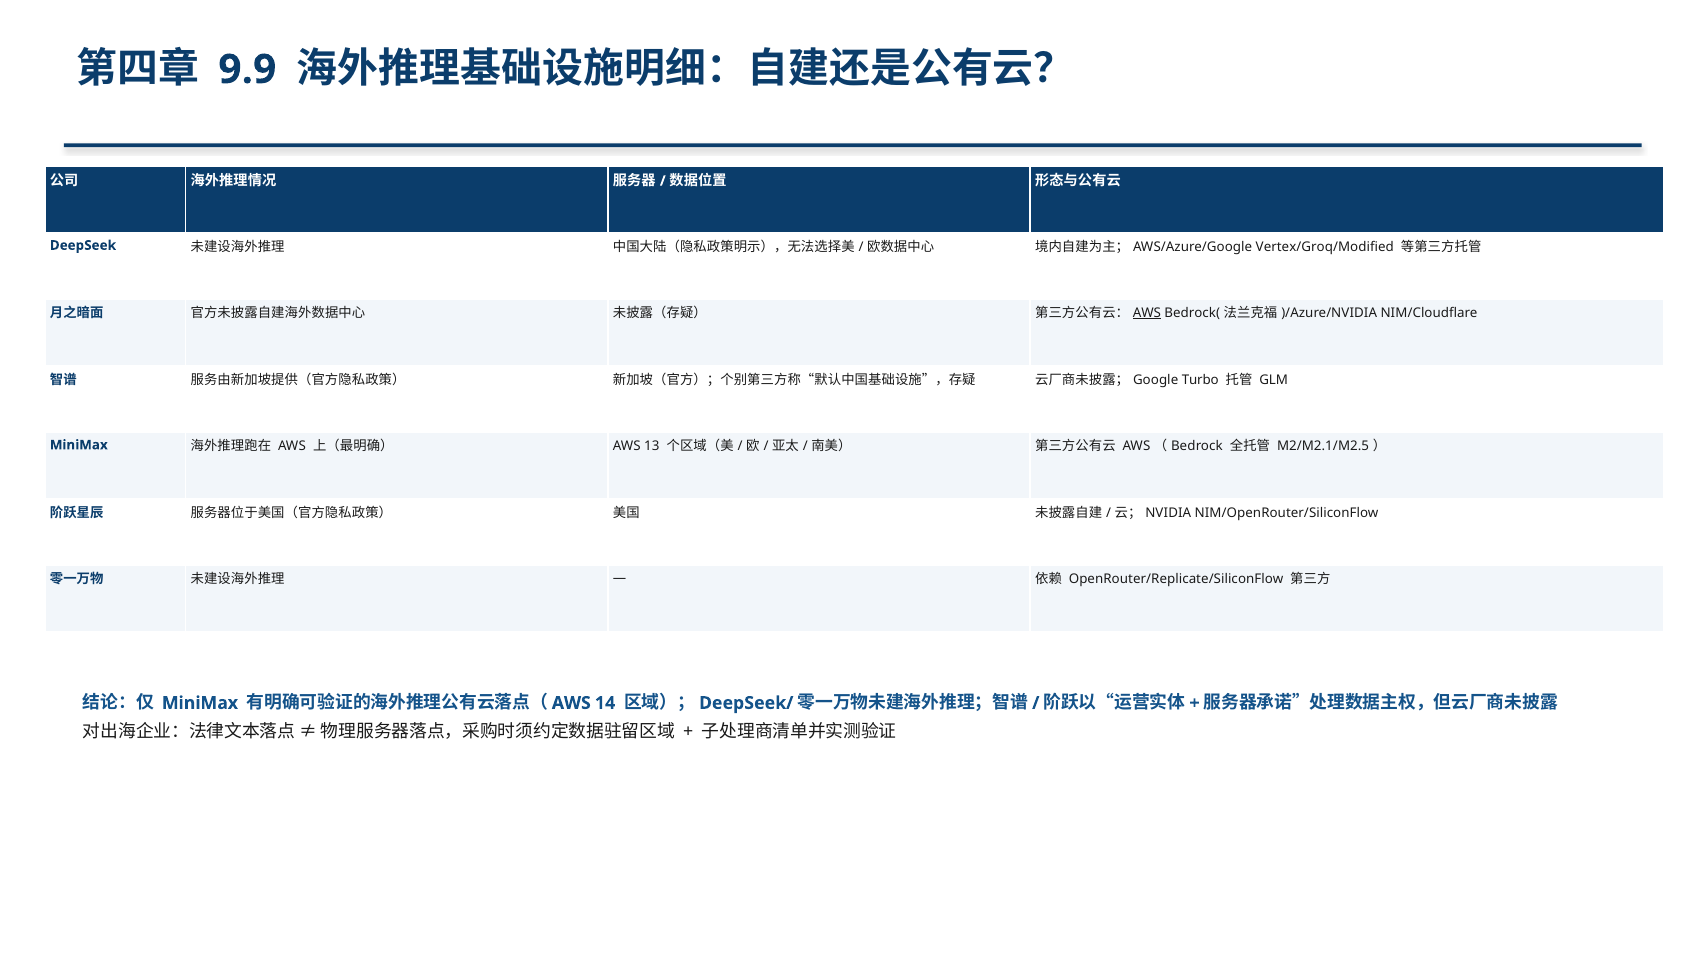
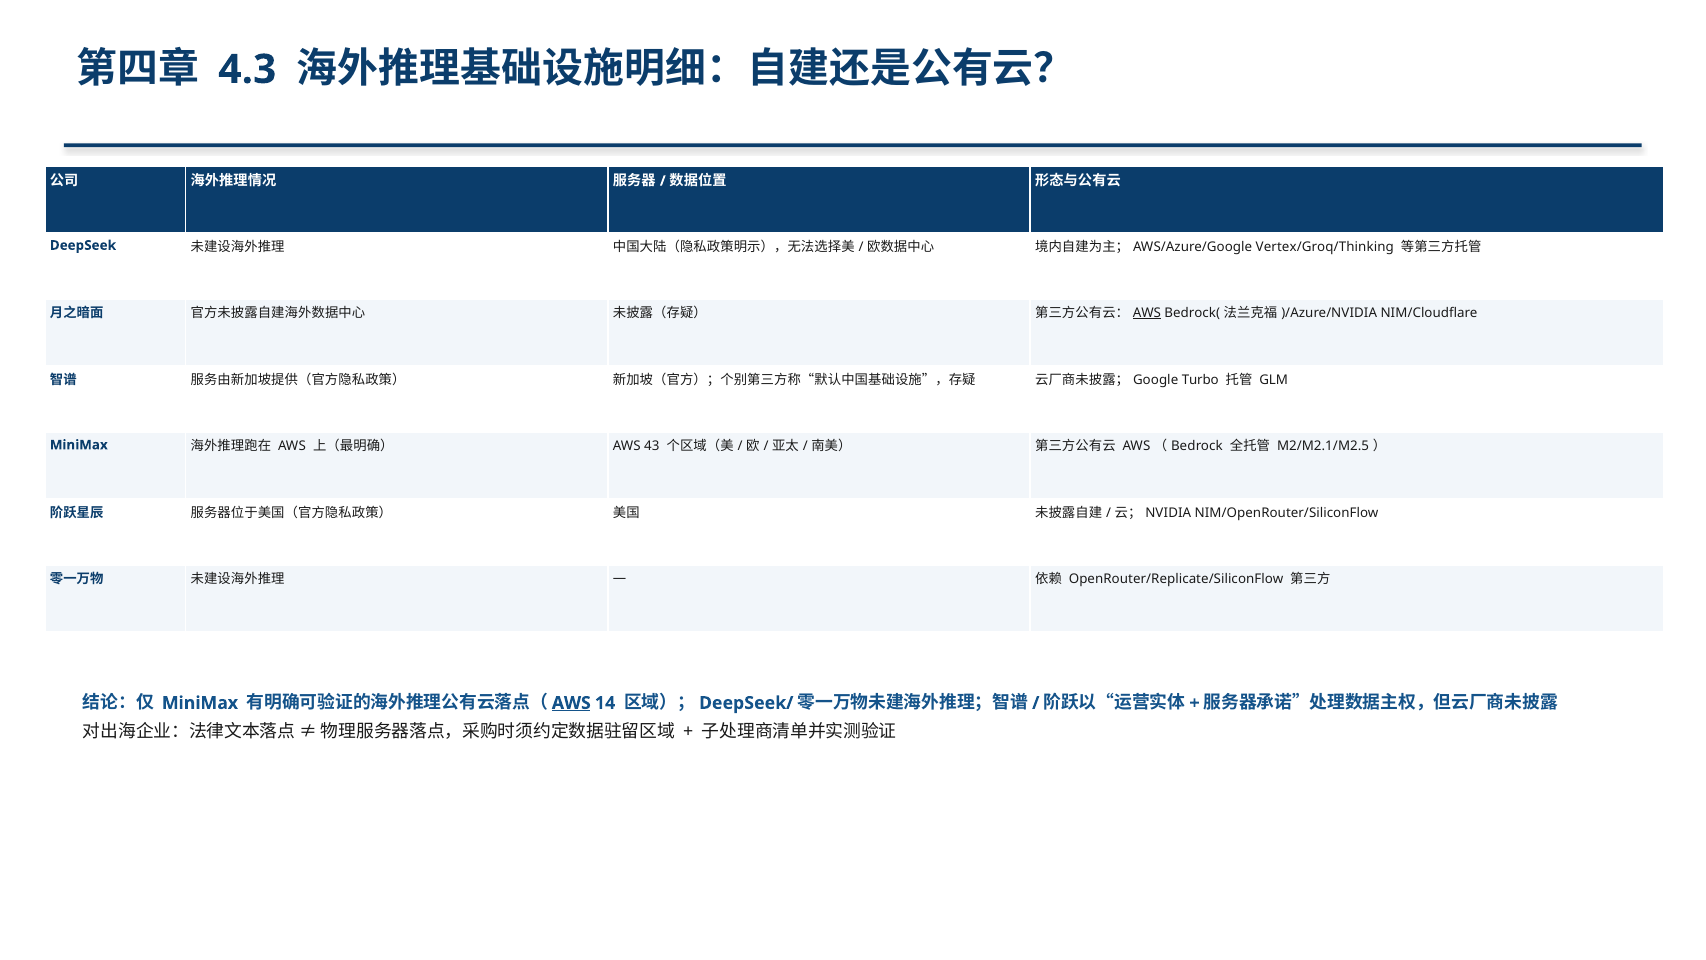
9.9: 9.9 -> 4.3
Vertex/Groq/Modified: Vertex/Groq/Modified -> Vertex/Groq/Thinking
13: 13 -> 43
AWS at (571, 703) underline: none -> present
